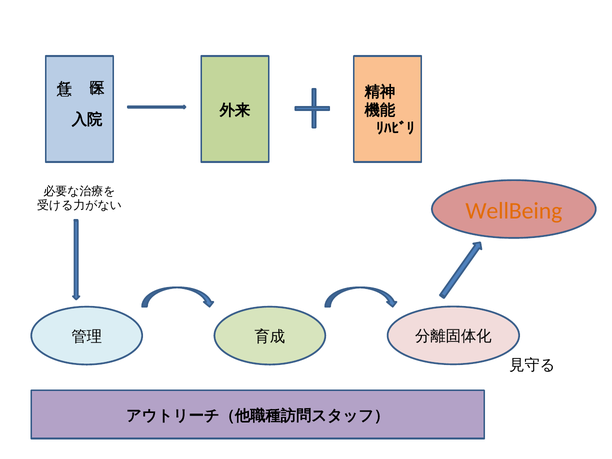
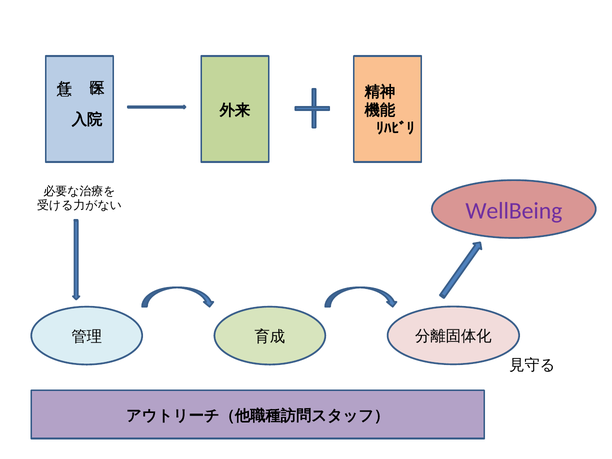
WellBeing colour: orange -> purple
